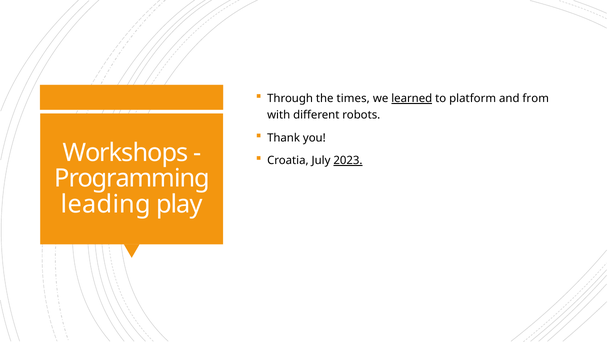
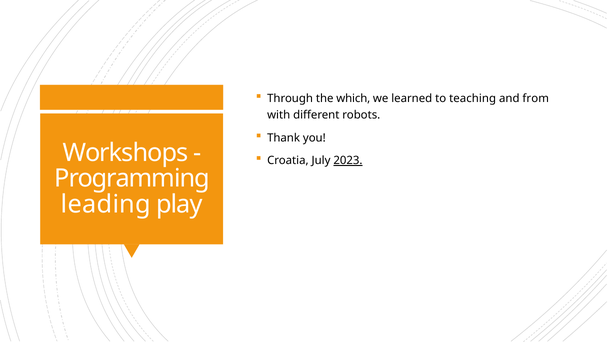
times: times -> which
learned underline: present -> none
platform: platform -> teaching
